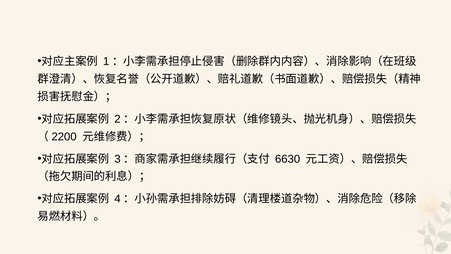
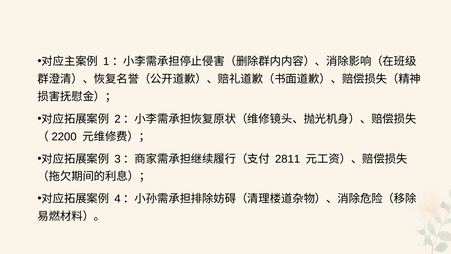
6630: 6630 -> 2811
